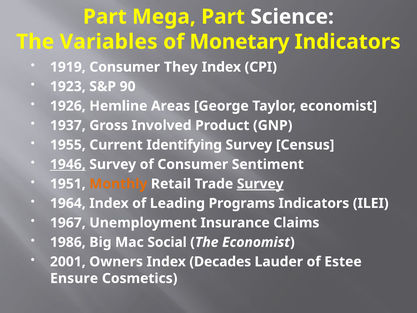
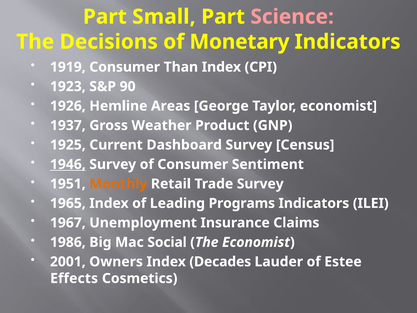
Mega: Mega -> Small
Science colour: white -> pink
Variables: Variables -> Decisions
They: They -> Than
Involved: Involved -> Weather
1955: 1955 -> 1925
Identifying: Identifying -> Dashboard
Survey at (260, 184) underline: present -> none
1964: 1964 -> 1965
Ensure: Ensure -> Effects
